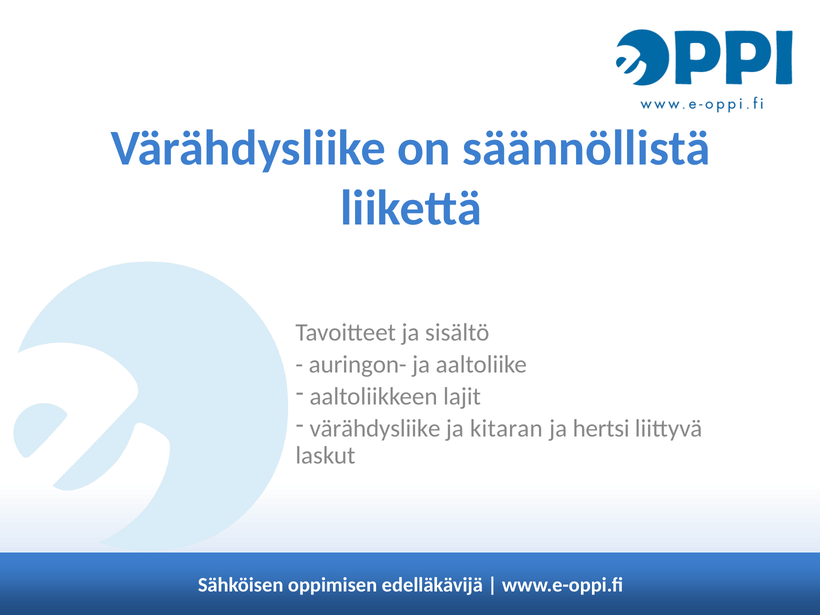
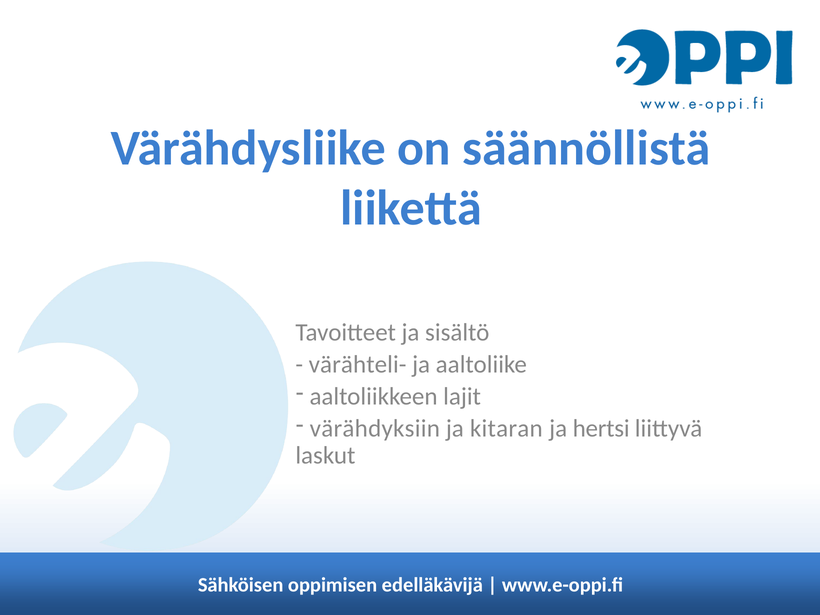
auringon-: auringon- -> värähteli-
värähdysliike at (375, 429): värähdysliike -> värähdyksiin
